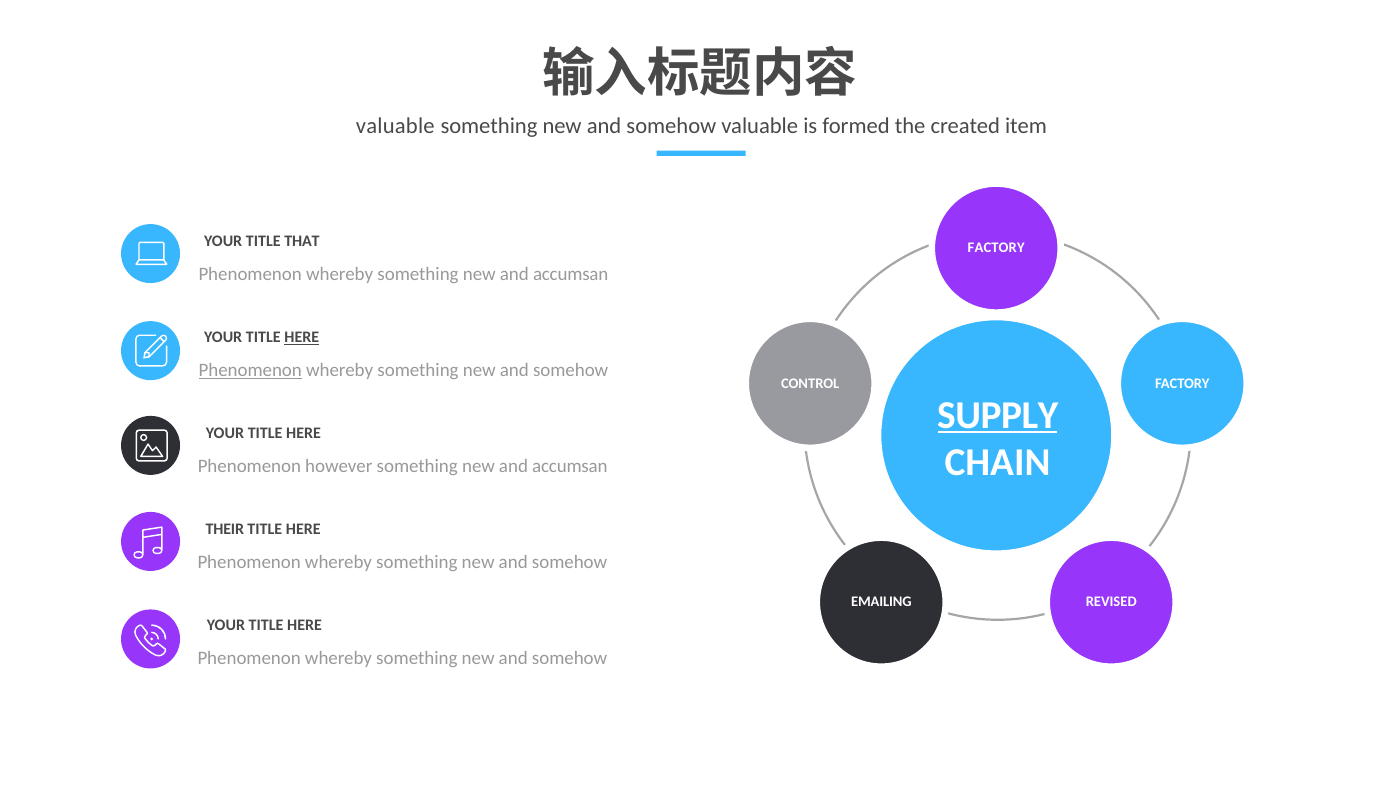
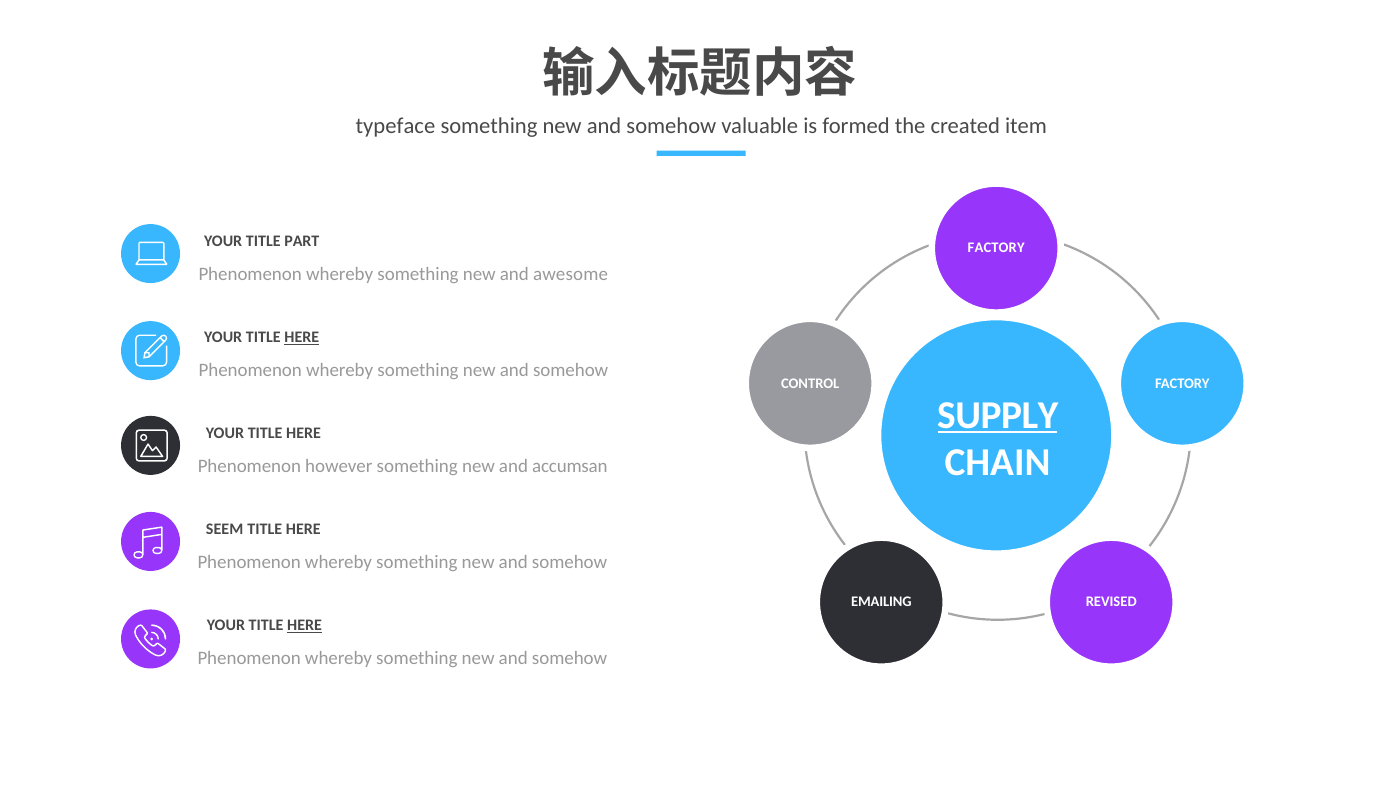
valuable at (395, 126): valuable -> typeface
THAT: THAT -> PART
accumsan at (571, 274): accumsan -> awesome
Phenomenon at (250, 370) underline: present -> none
THEIR: THEIR -> SEEM
HERE at (305, 625) underline: none -> present
